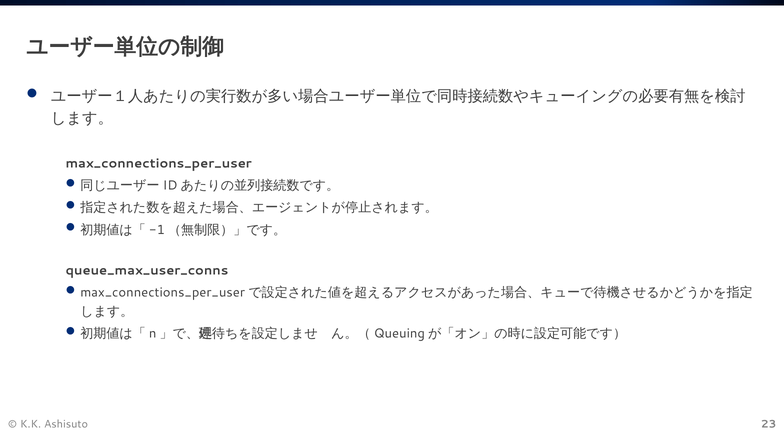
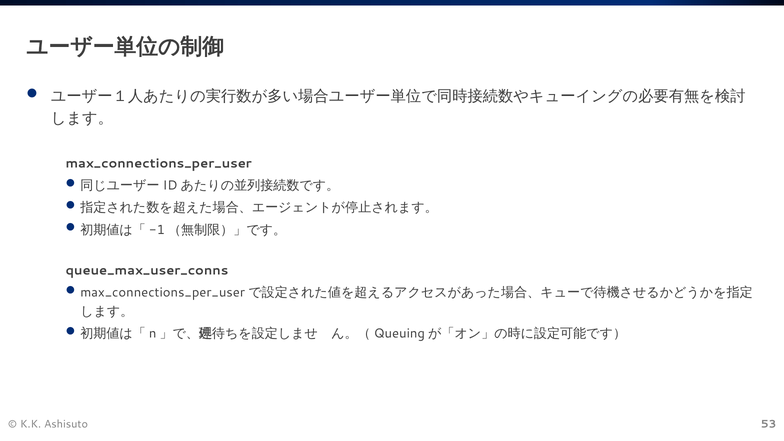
23: 23 -> 53
